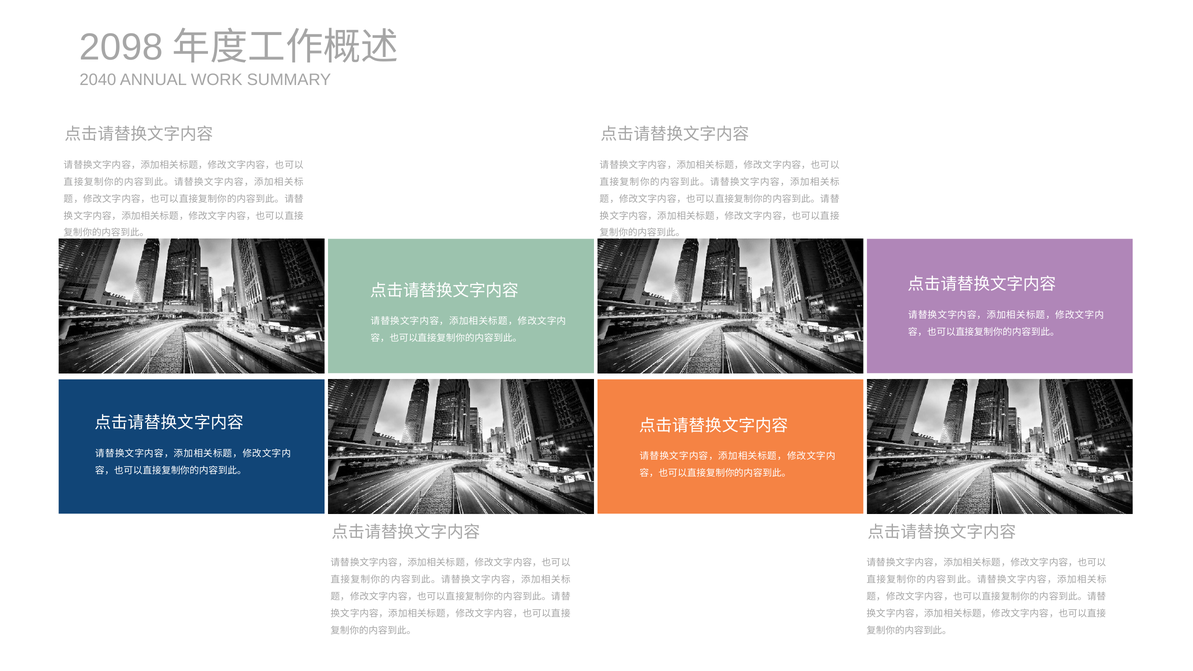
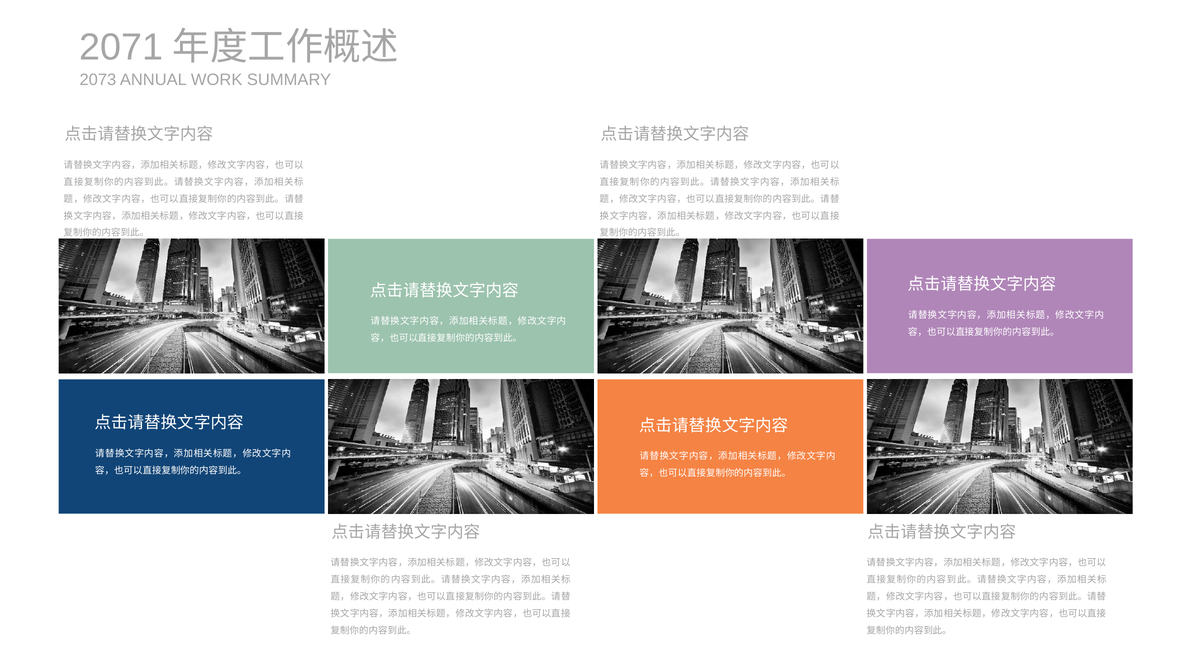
2098: 2098 -> 2071
2040: 2040 -> 2073
